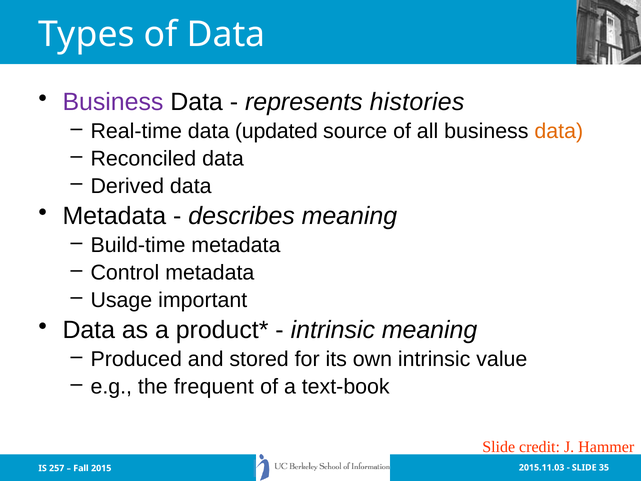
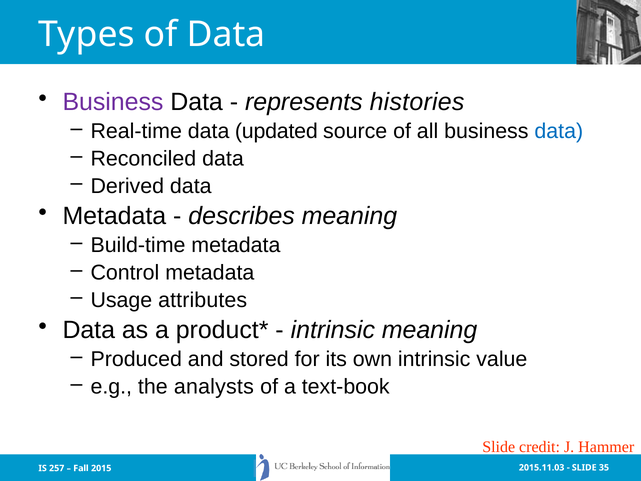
data at (559, 131) colour: orange -> blue
important: important -> attributes
frequent: frequent -> analysts
